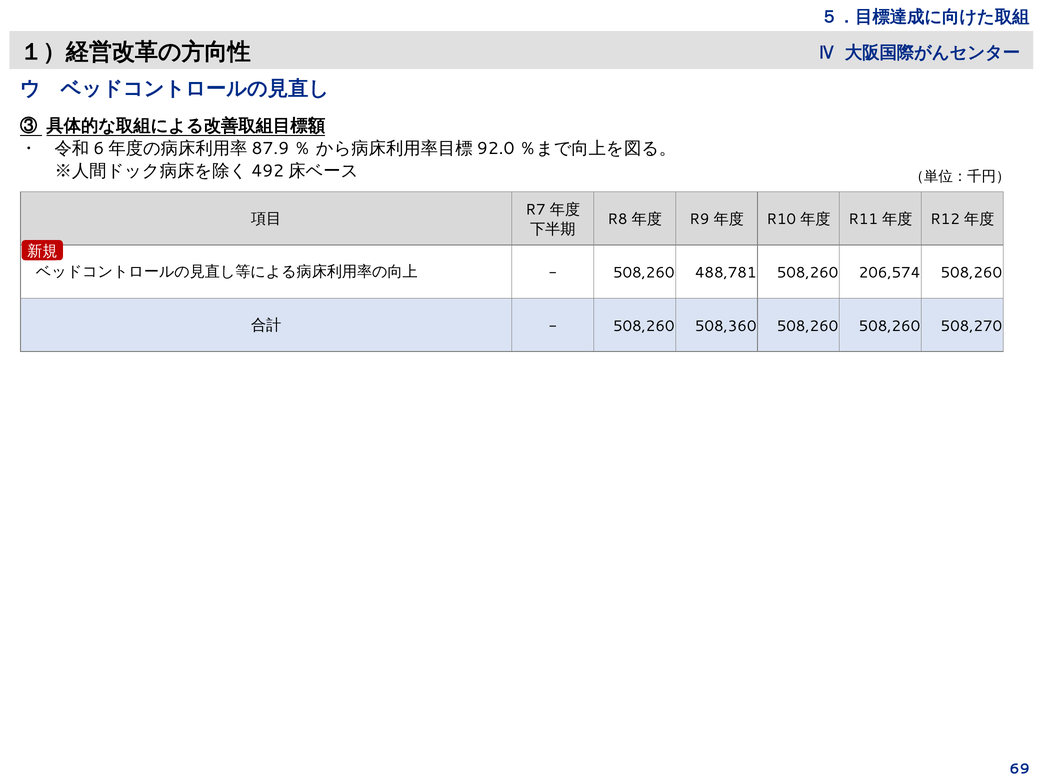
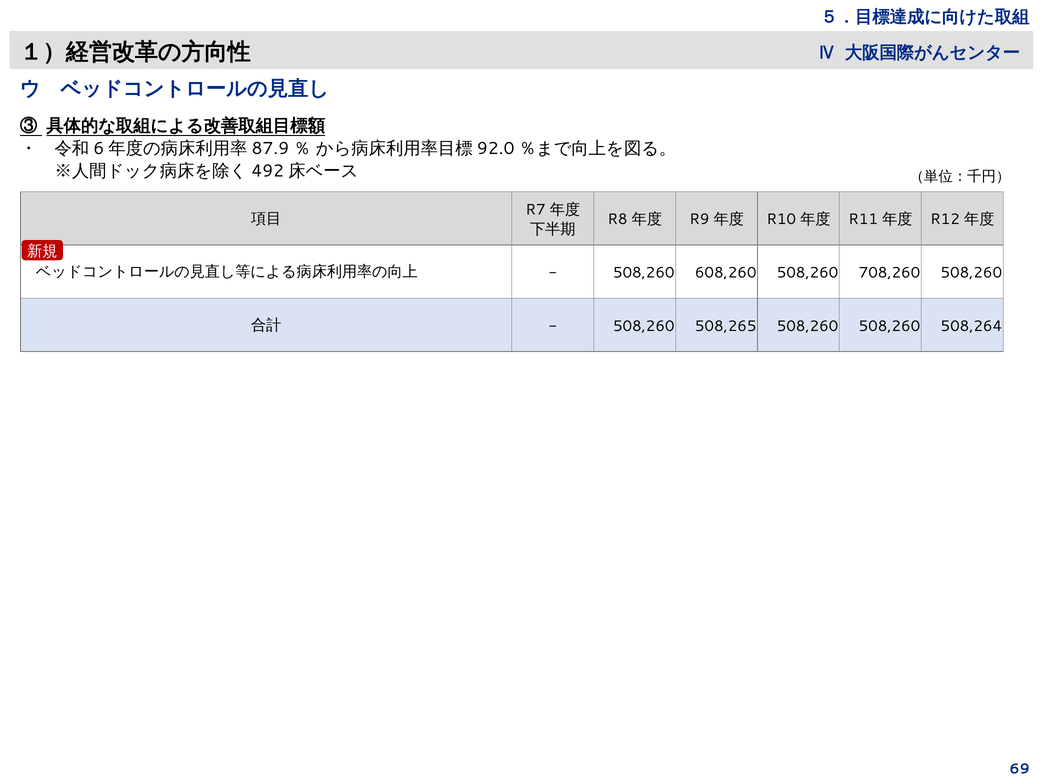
488,781: 488,781 -> 608,260
206,574: 206,574 -> 708,260
508,360: 508,360 -> 508,265
508,270: 508,270 -> 508,264
